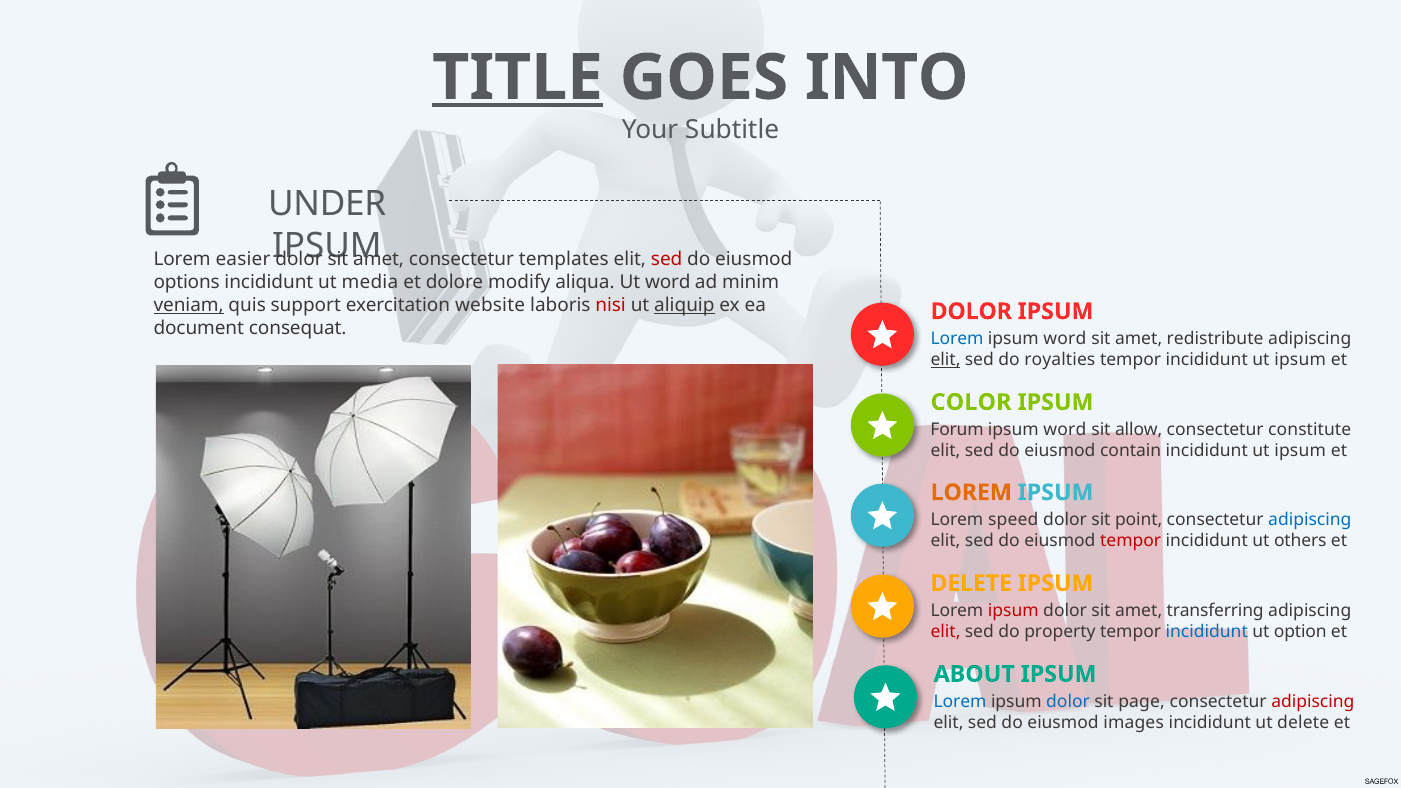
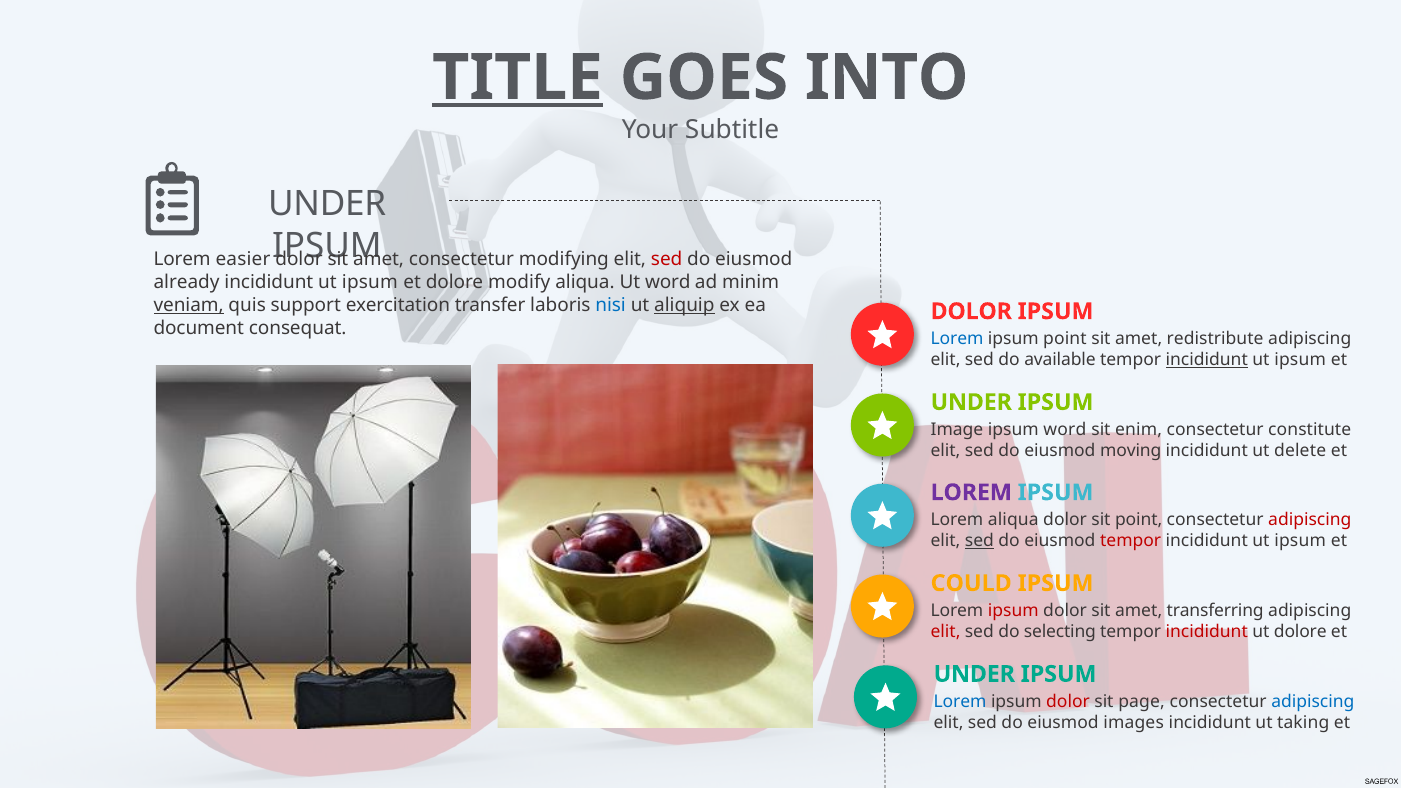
templates: templates -> modifying
options: options -> already
media at (370, 282): media -> ipsum
website: website -> transfer
nisi colour: red -> blue
word at (1065, 339): word -> point
elit at (946, 360) underline: present -> none
royalties: royalties -> available
incididunt at (1207, 360) underline: none -> present
COLOR at (971, 402): COLOR -> UNDER
Forum: Forum -> Image
allow: allow -> enim
contain: contain -> moving
ipsum at (1300, 451): ipsum -> delete
LOREM at (971, 493) colour: orange -> purple
Lorem speed: speed -> aliqua
adipiscing at (1310, 520) colour: blue -> red
sed at (979, 541) underline: none -> present
others at (1300, 541): others -> ipsum
DELETE at (971, 583): DELETE -> COULD
property: property -> selecting
incididunt at (1207, 632) colour: blue -> red
ut option: option -> dolore
ABOUT at (974, 674): ABOUT -> UNDER
dolor at (1068, 702) colour: blue -> red
adipiscing at (1313, 702) colour: red -> blue
ut delete: delete -> taking
